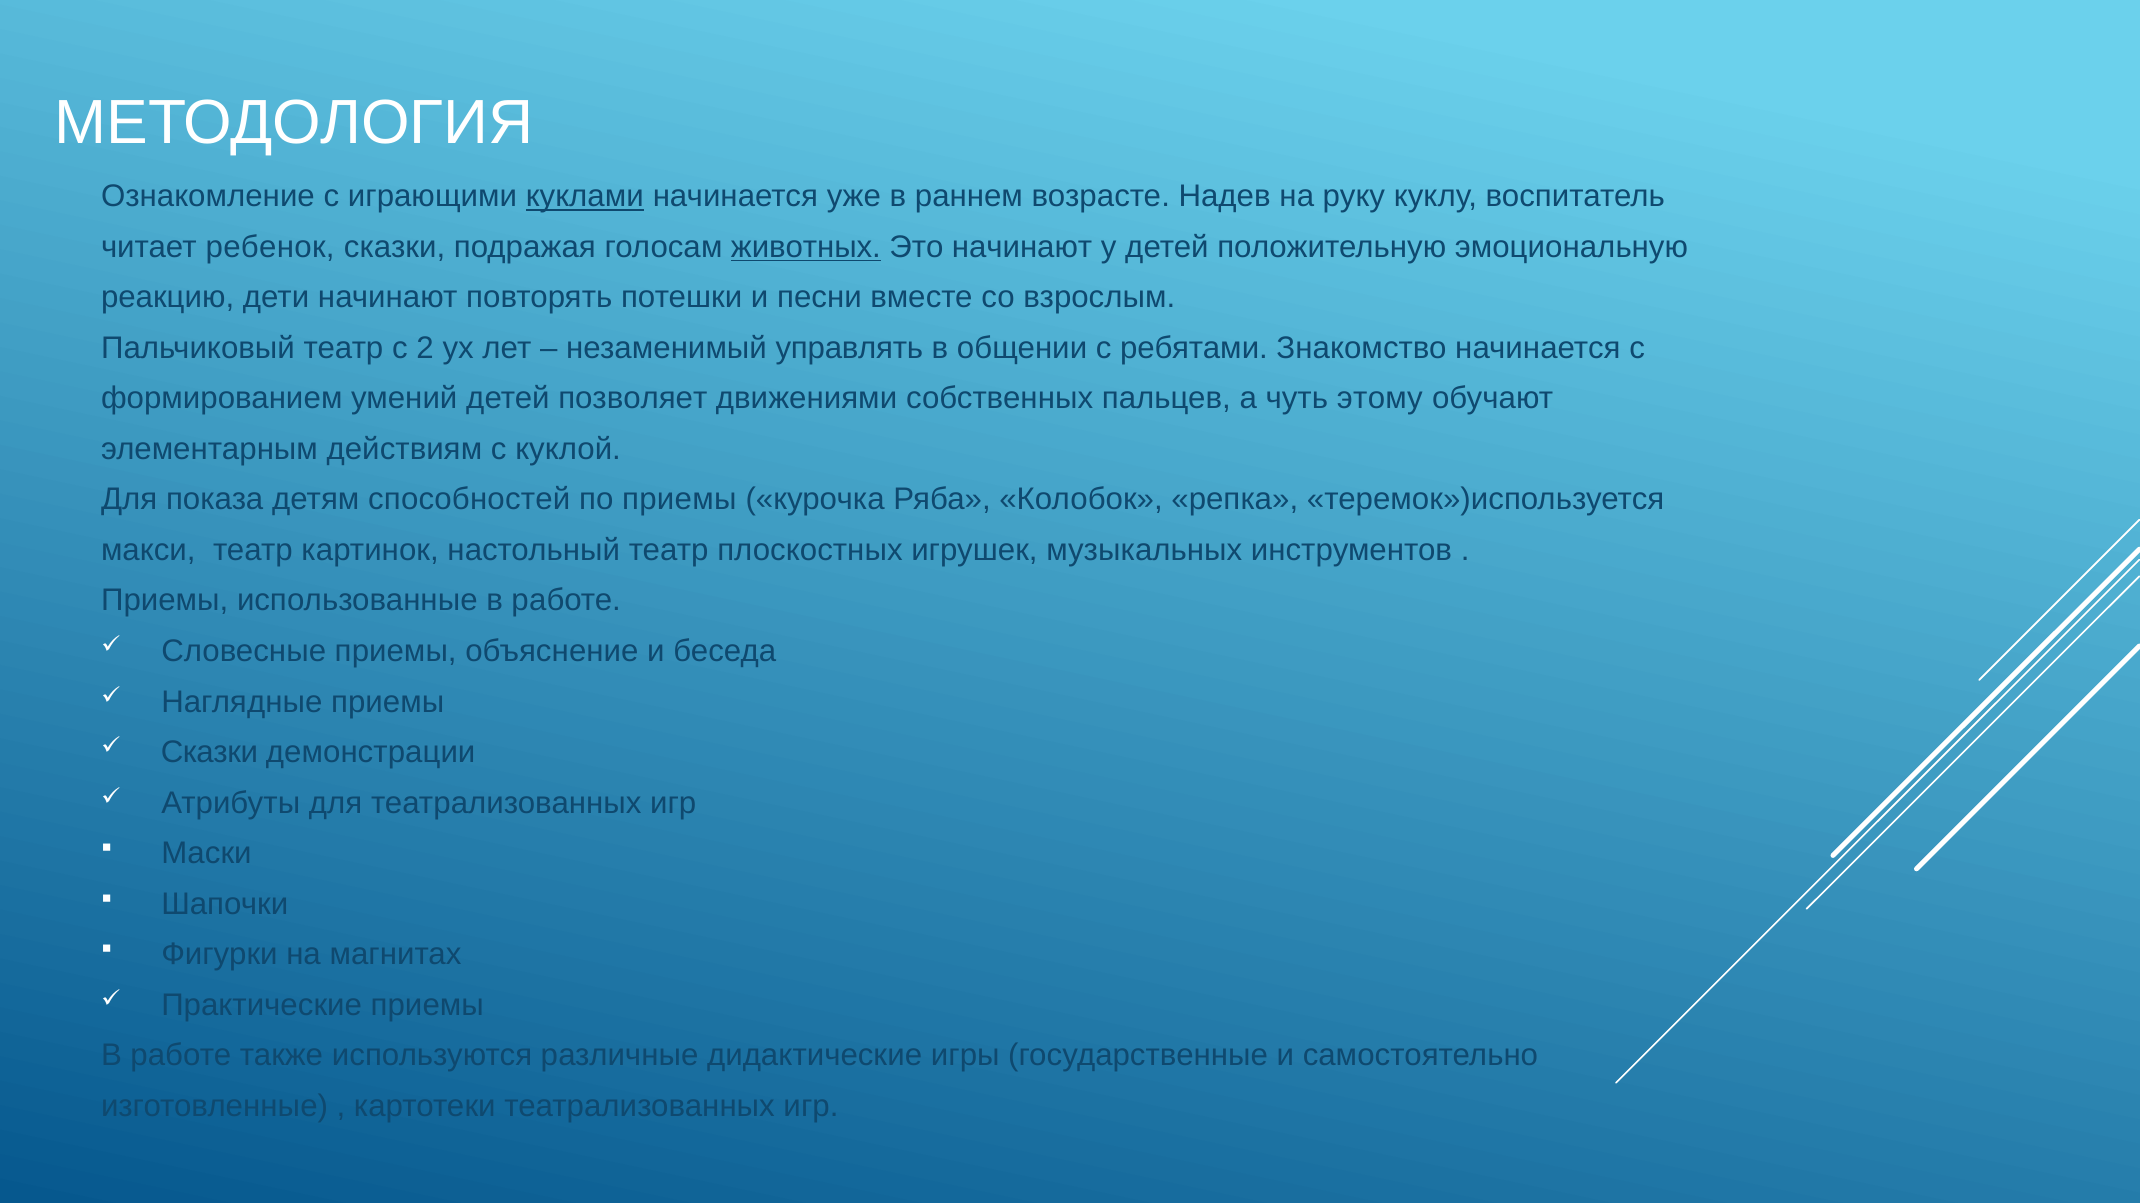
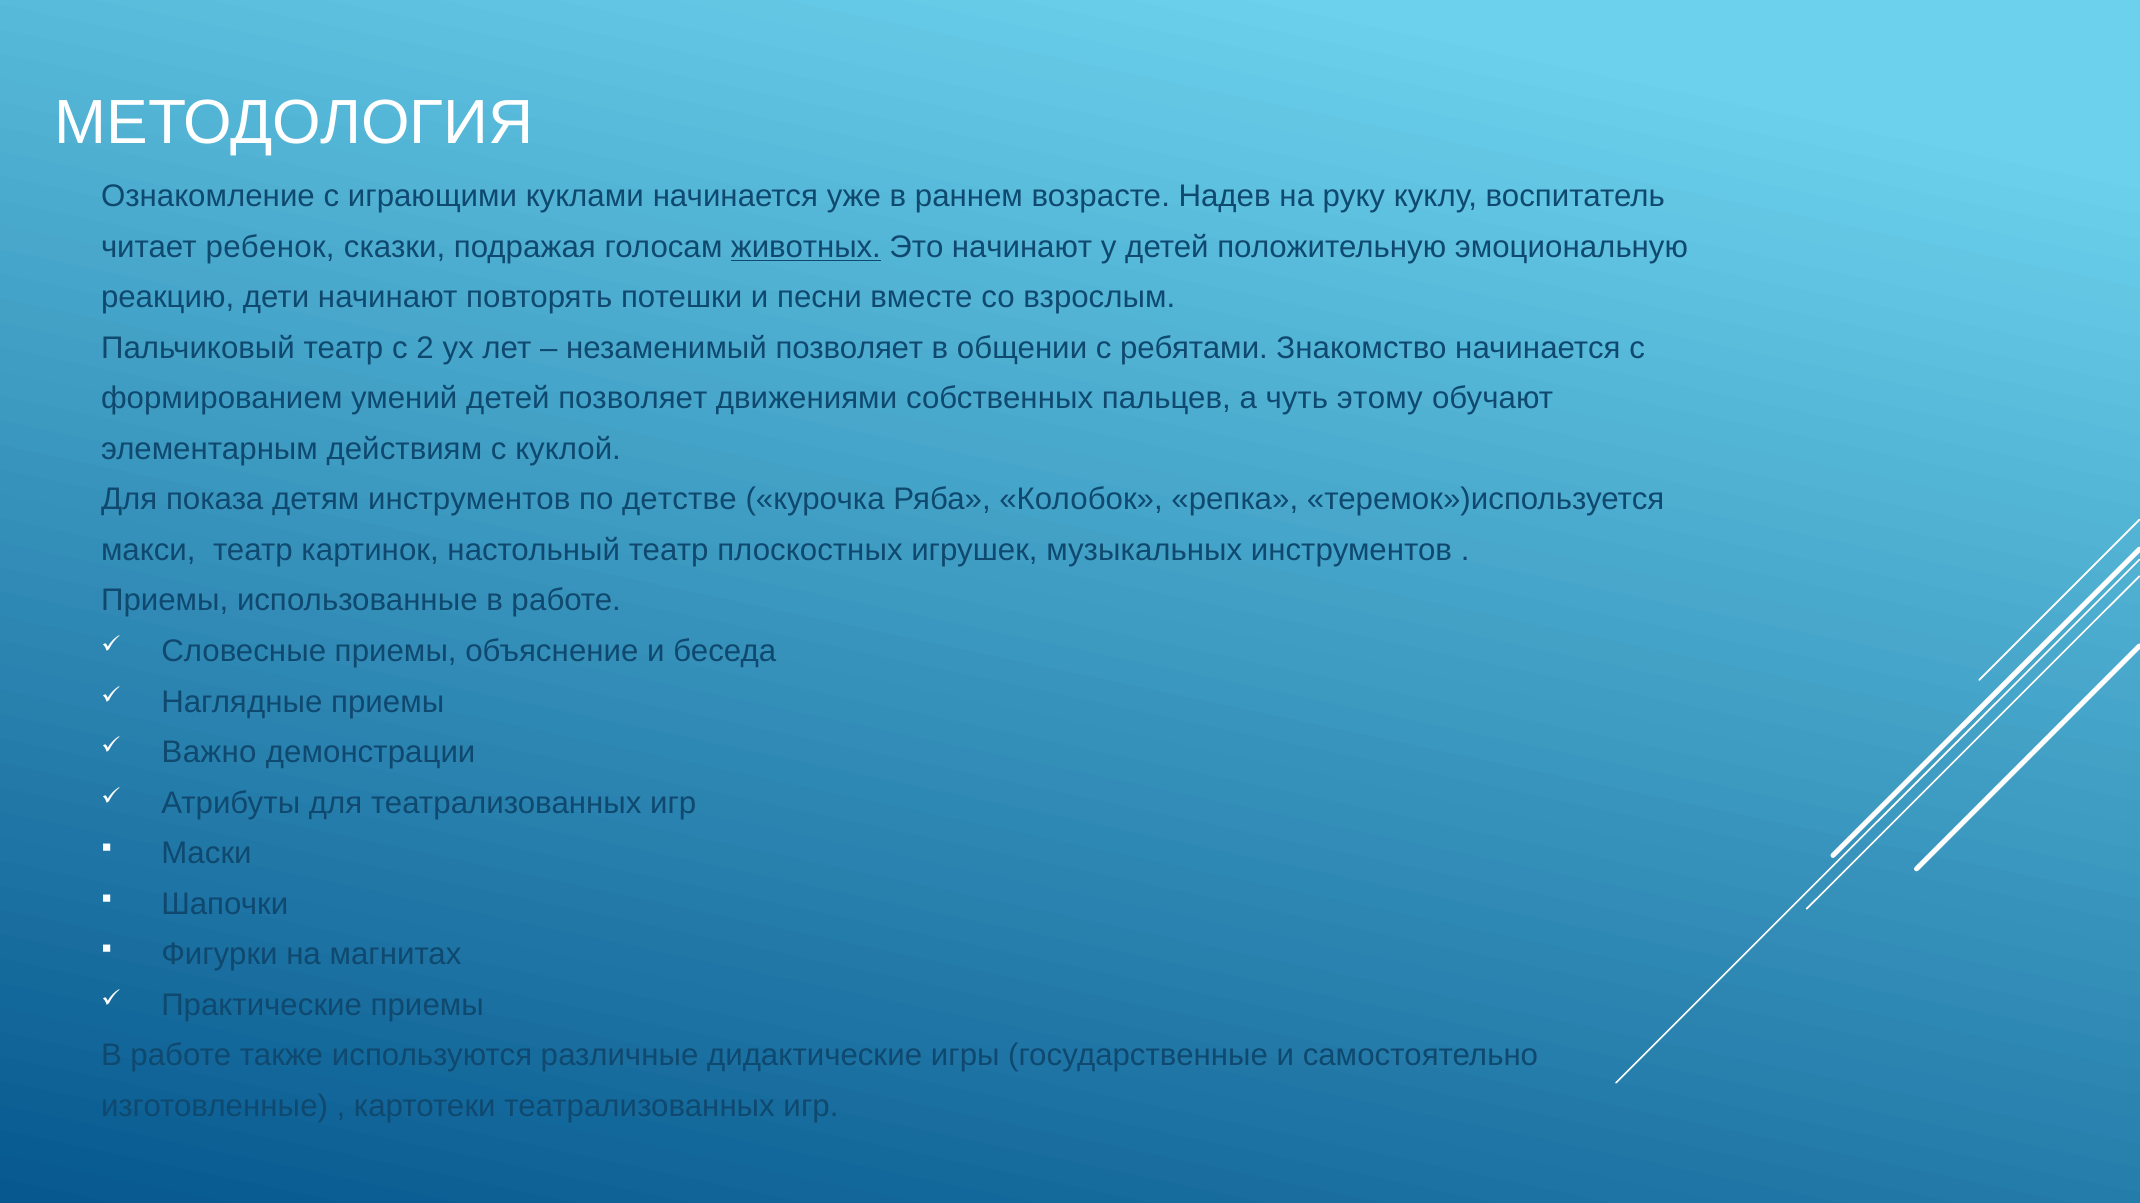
куклами underline: present -> none
незаменимый управлять: управлять -> позволяет
детям способностей: способностей -> инструментов
по приемы: приемы -> детстве
Сказки at (209, 753): Сказки -> Важно
